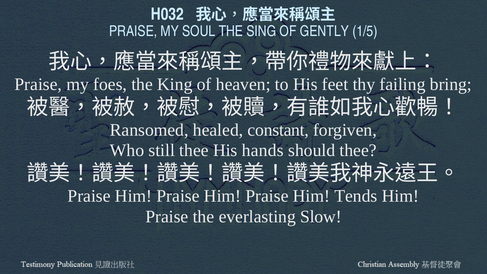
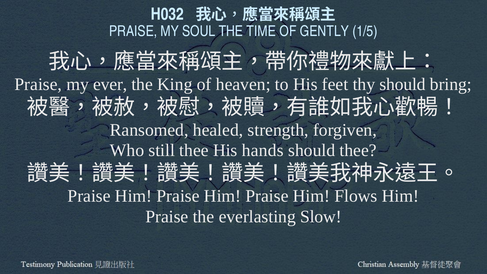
SING: SING -> TIME
foes: foes -> ever
thy failing: failing -> should
constant: constant -> strength
Tends: Tends -> Flows
